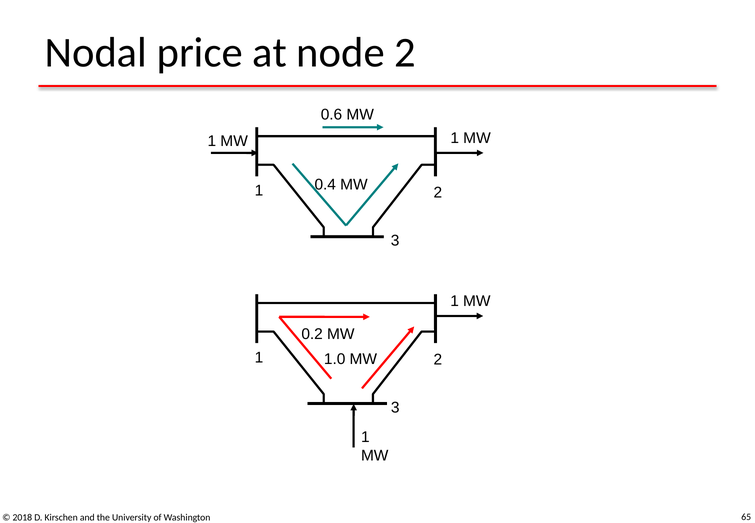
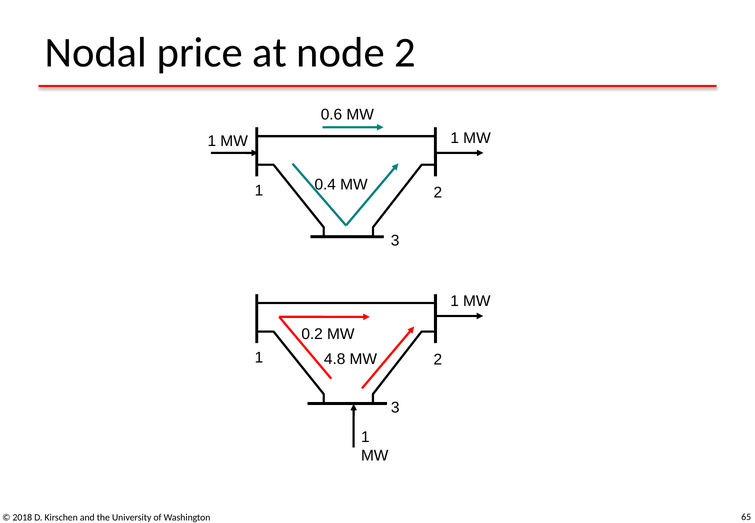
1.0: 1.0 -> 4.8
